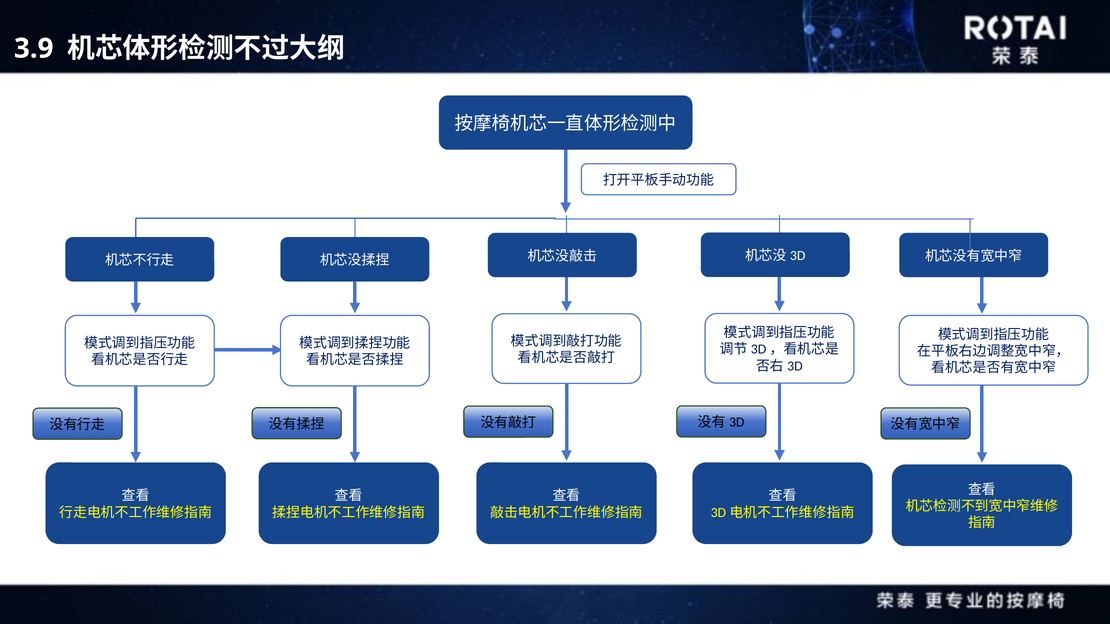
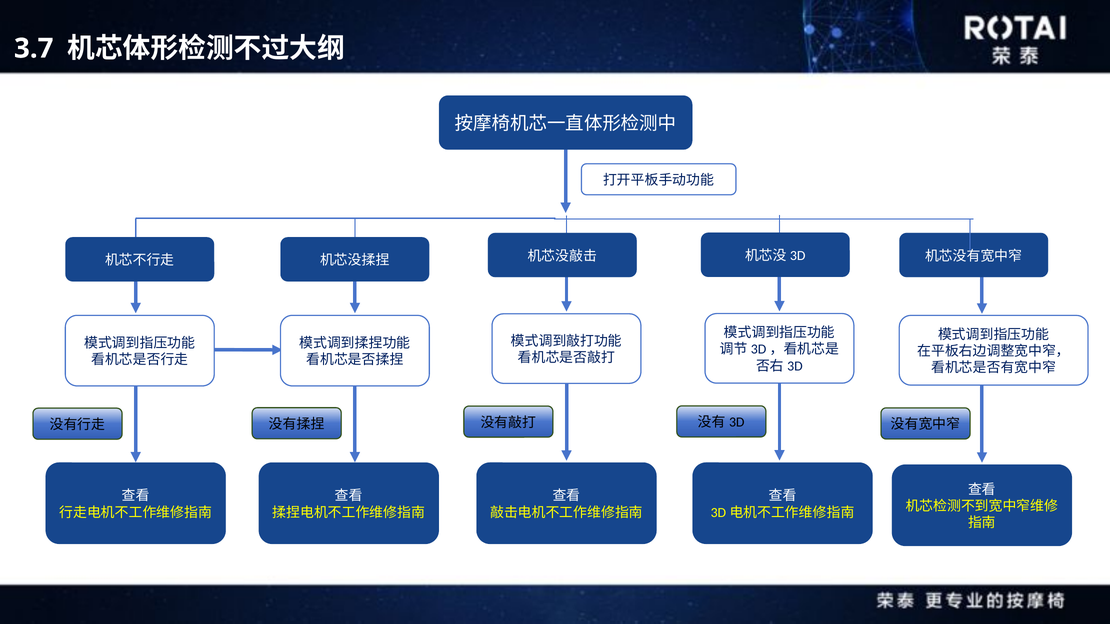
3.9: 3.9 -> 3.7
